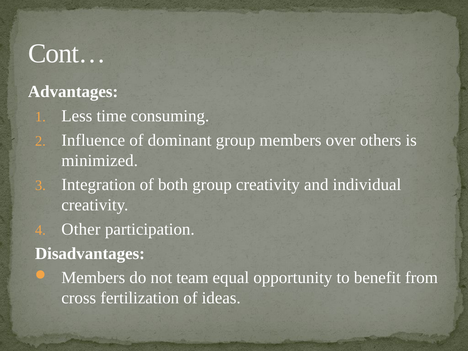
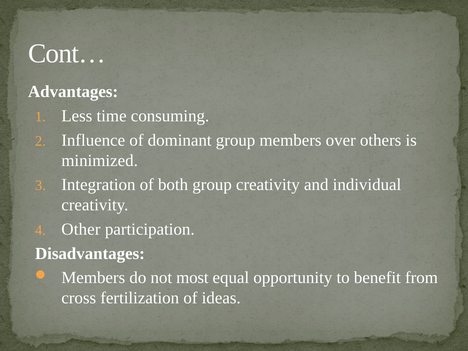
team: team -> most
